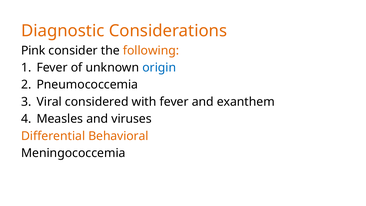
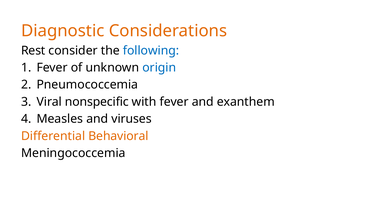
Pink: Pink -> Rest
following colour: orange -> blue
considered: considered -> nonspecific
